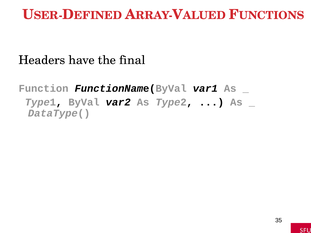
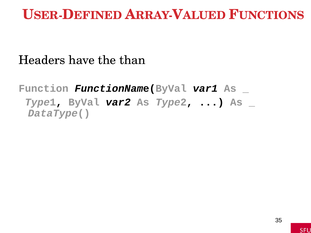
final: final -> than
